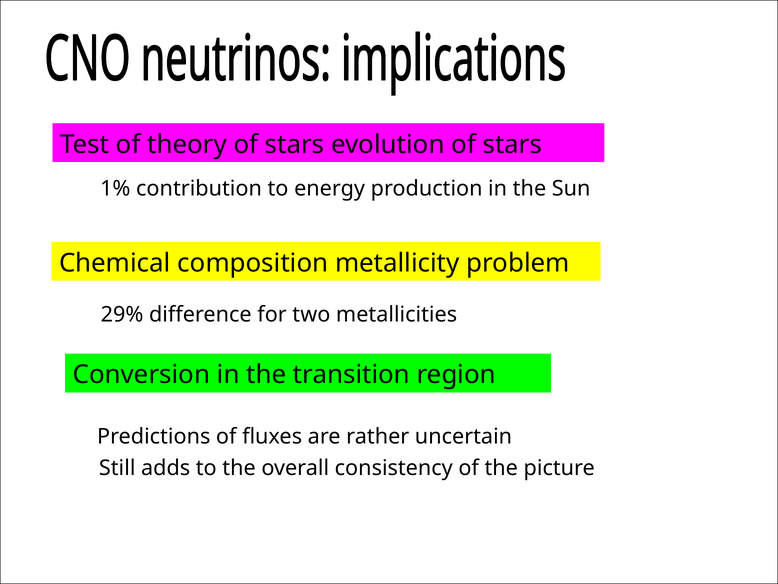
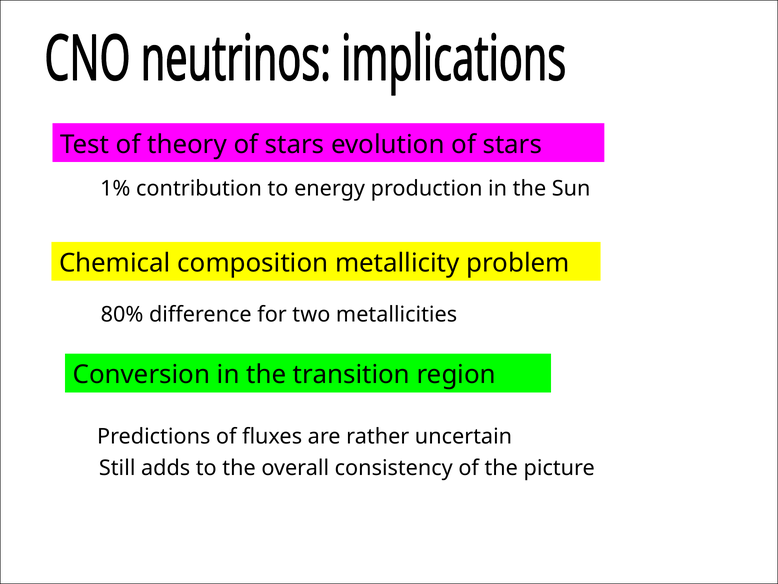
29%: 29% -> 80%
